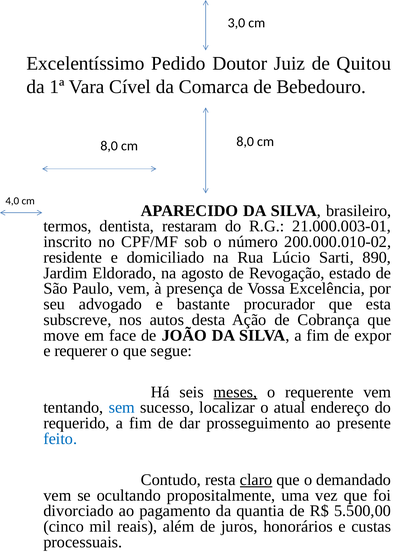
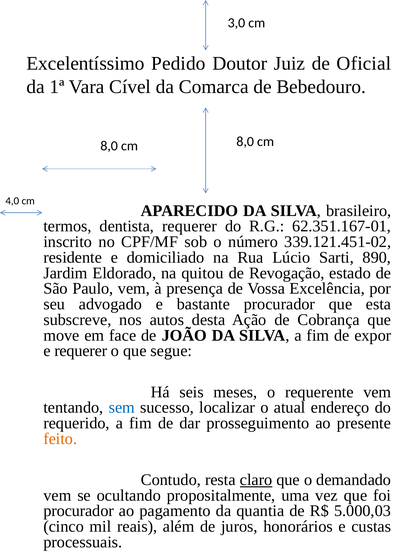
Quitou: Quitou -> Oficial
dentista restaram: restaram -> requerer
21.000.003-01: 21.000.003-01 -> 62.351.167-01
200.000.010-02: 200.000.010-02 -> 339.121.451-02
agosto: agosto -> quitou
meses underline: present -> none
feito colour: blue -> orange
divorciado at (79, 511): divorciado -> procurador
5.500,00: 5.500,00 -> 5.000,03
